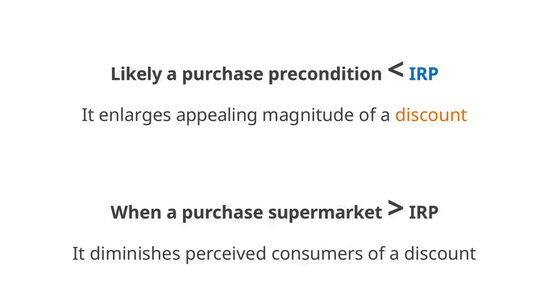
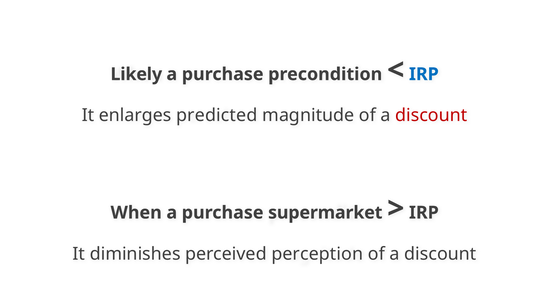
appealing: appealing -> predicted
discount at (431, 116) colour: orange -> red
consumers: consumers -> perception
